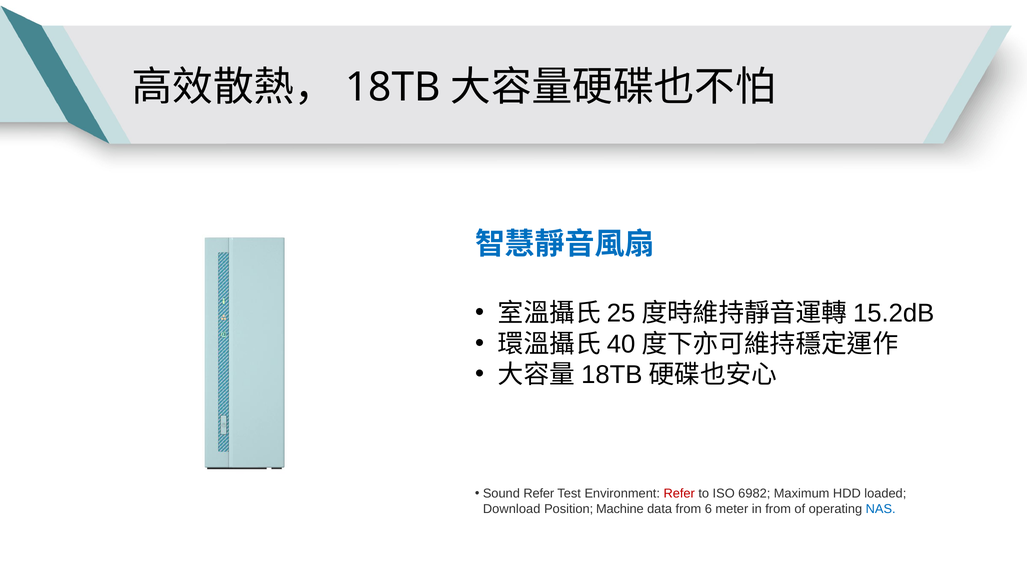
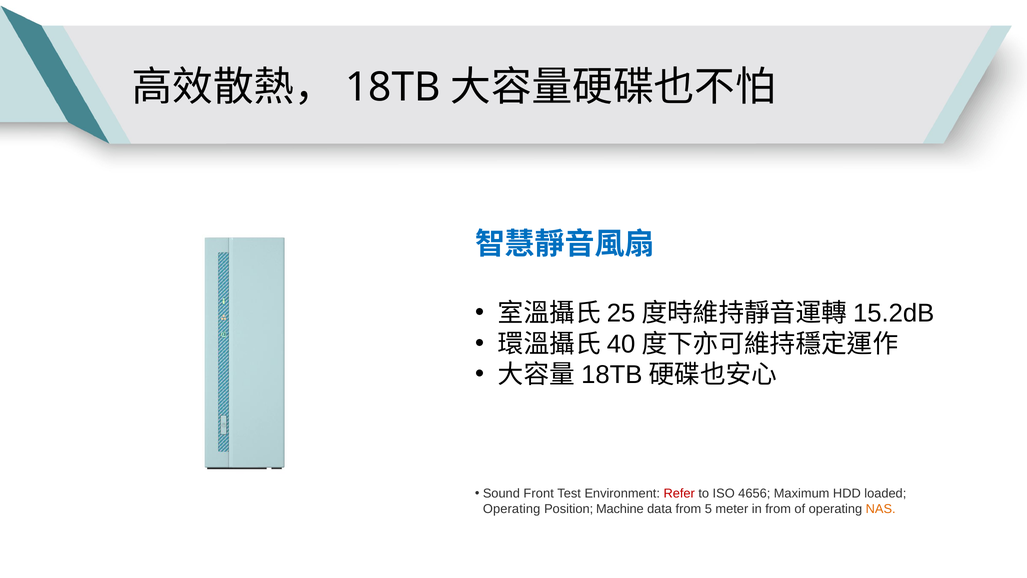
Sound Refer: Refer -> Front
6982: 6982 -> 4656
Download at (512, 509): Download -> Operating
6: 6 -> 5
NAS colour: blue -> orange
